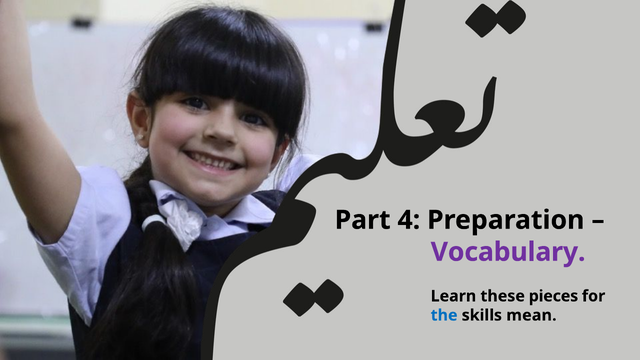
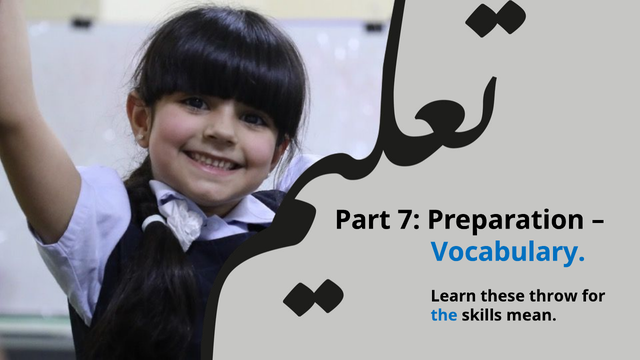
4: 4 -> 7
Vocabulary colour: purple -> blue
pieces: pieces -> throw
